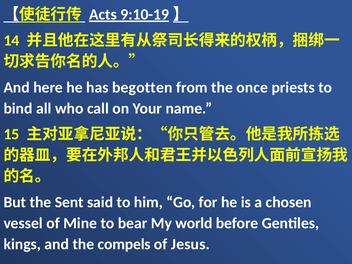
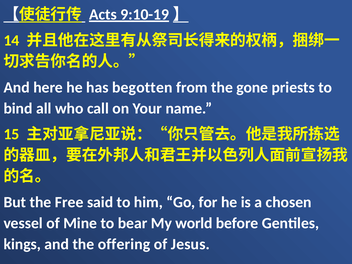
once: once -> gone
Sent: Sent -> Free
compels: compels -> offering
